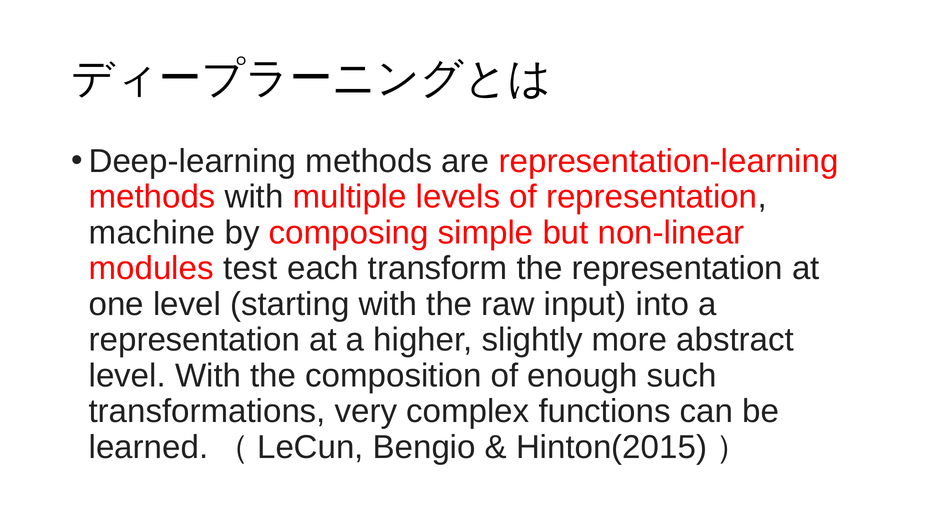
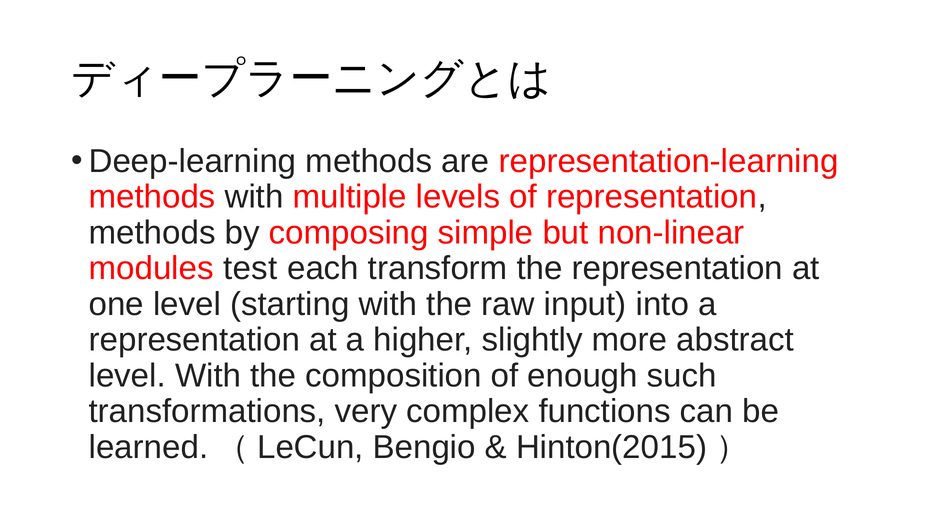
machine at (152, 233): machine -> methods
